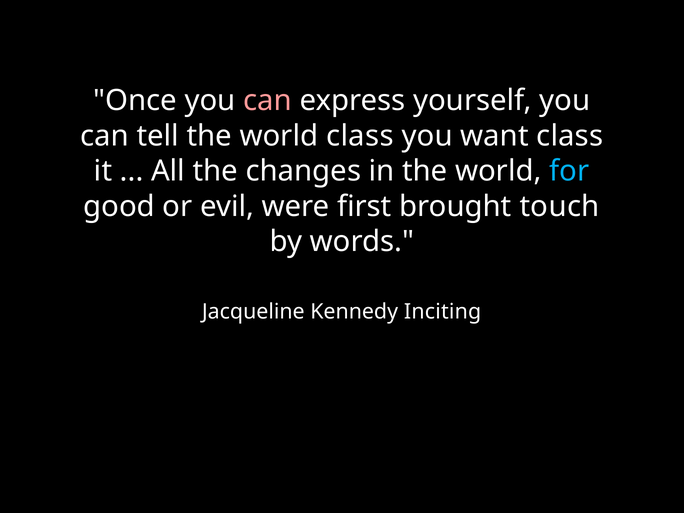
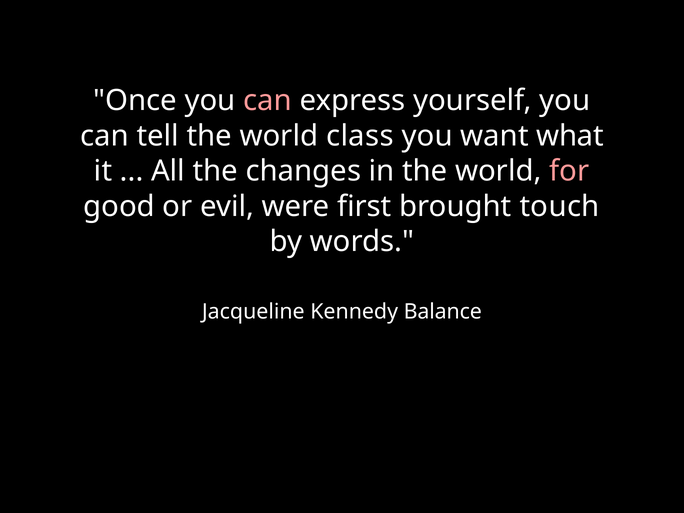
want class: class -> what
for colour: light blue -> pink
Inciting: Inciting -> Balance
